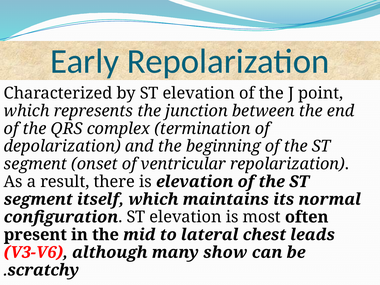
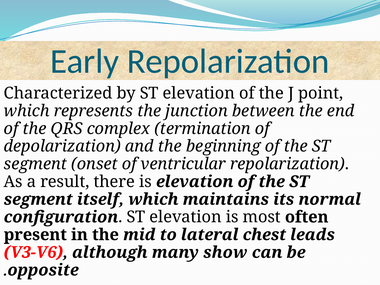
scratchy: scratchy -> opposite
